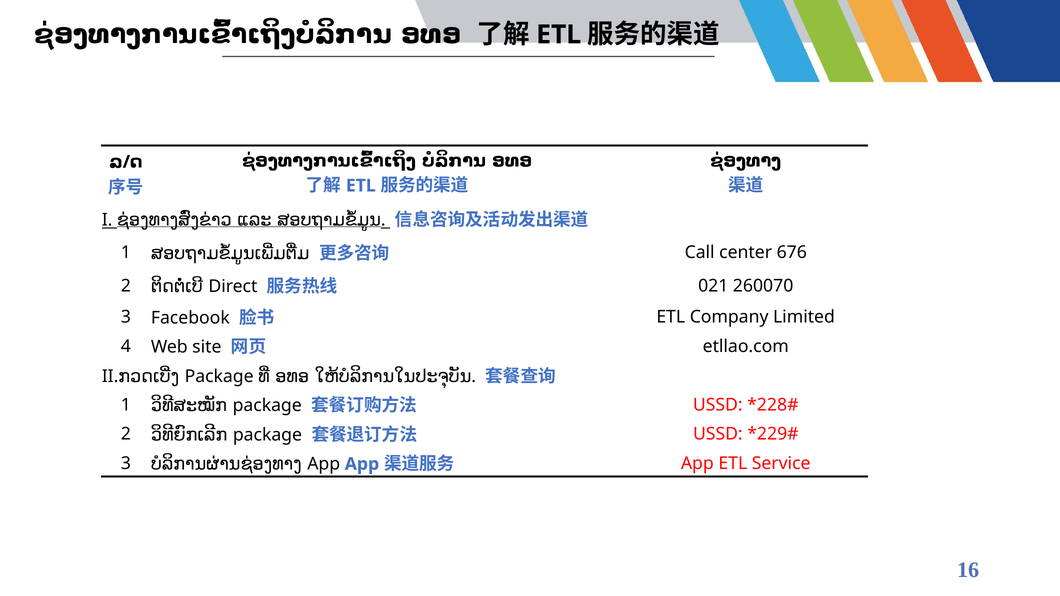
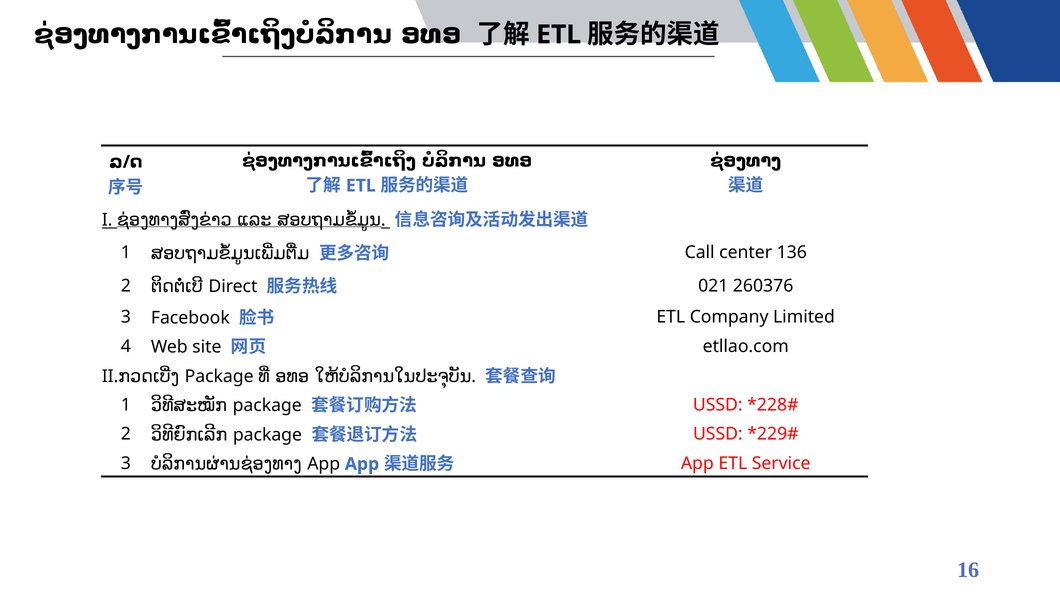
676: 676 -> 136
260070: 260070 -> 260376
